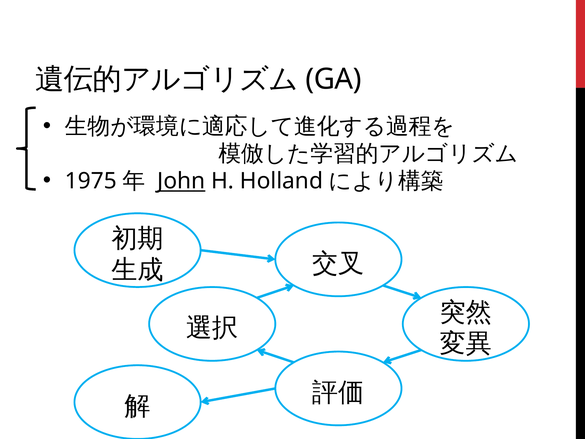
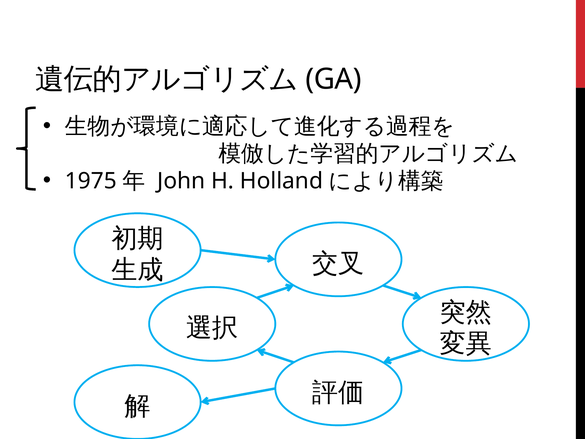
John underline: present -> none
